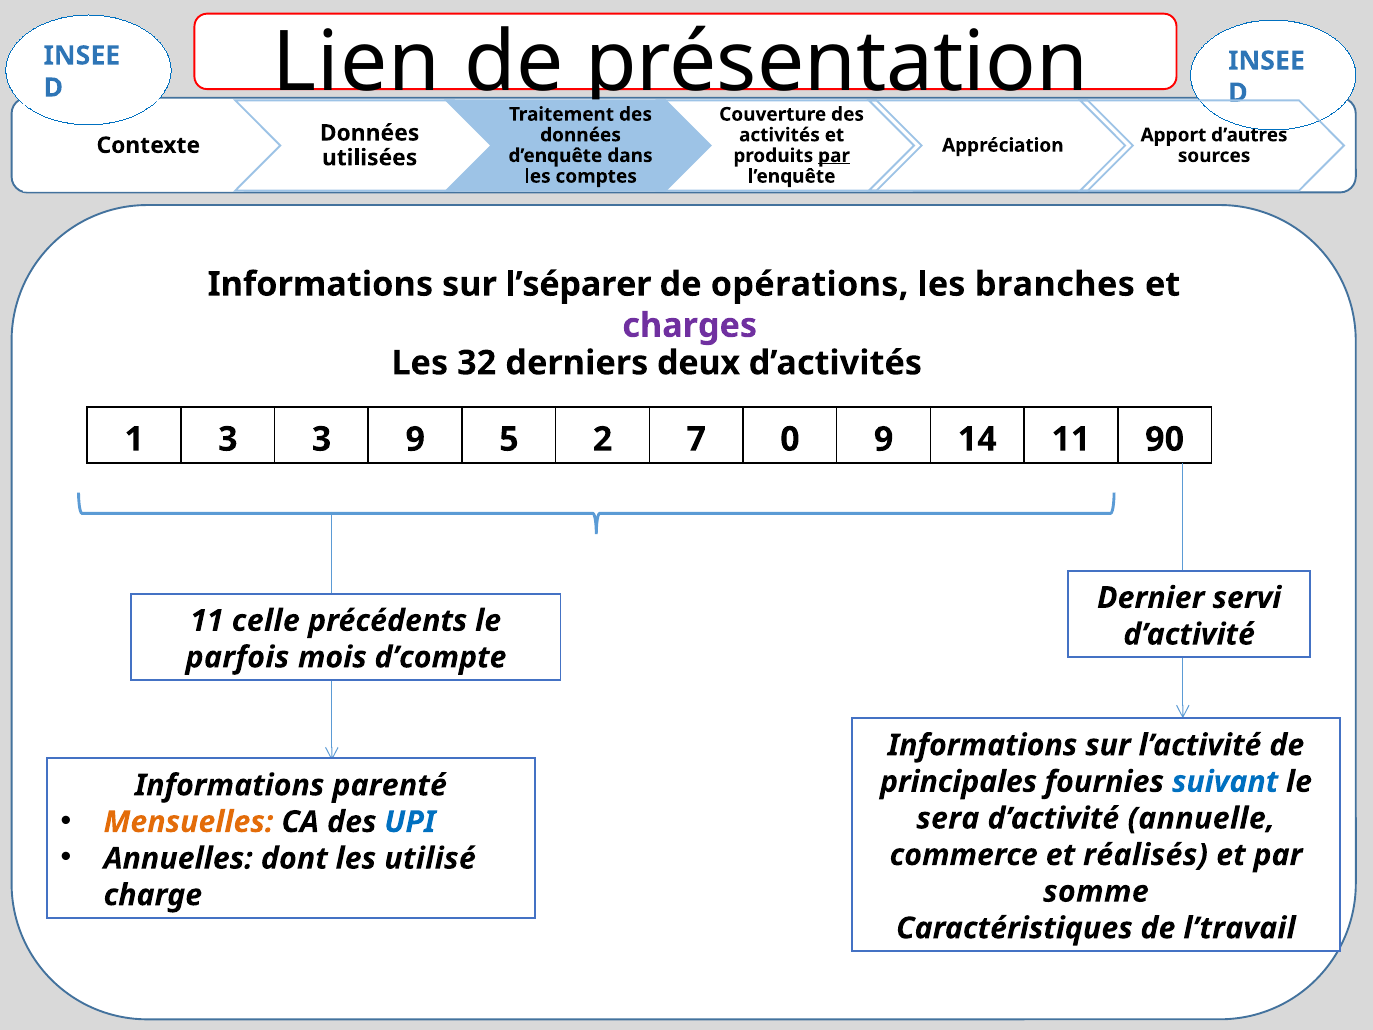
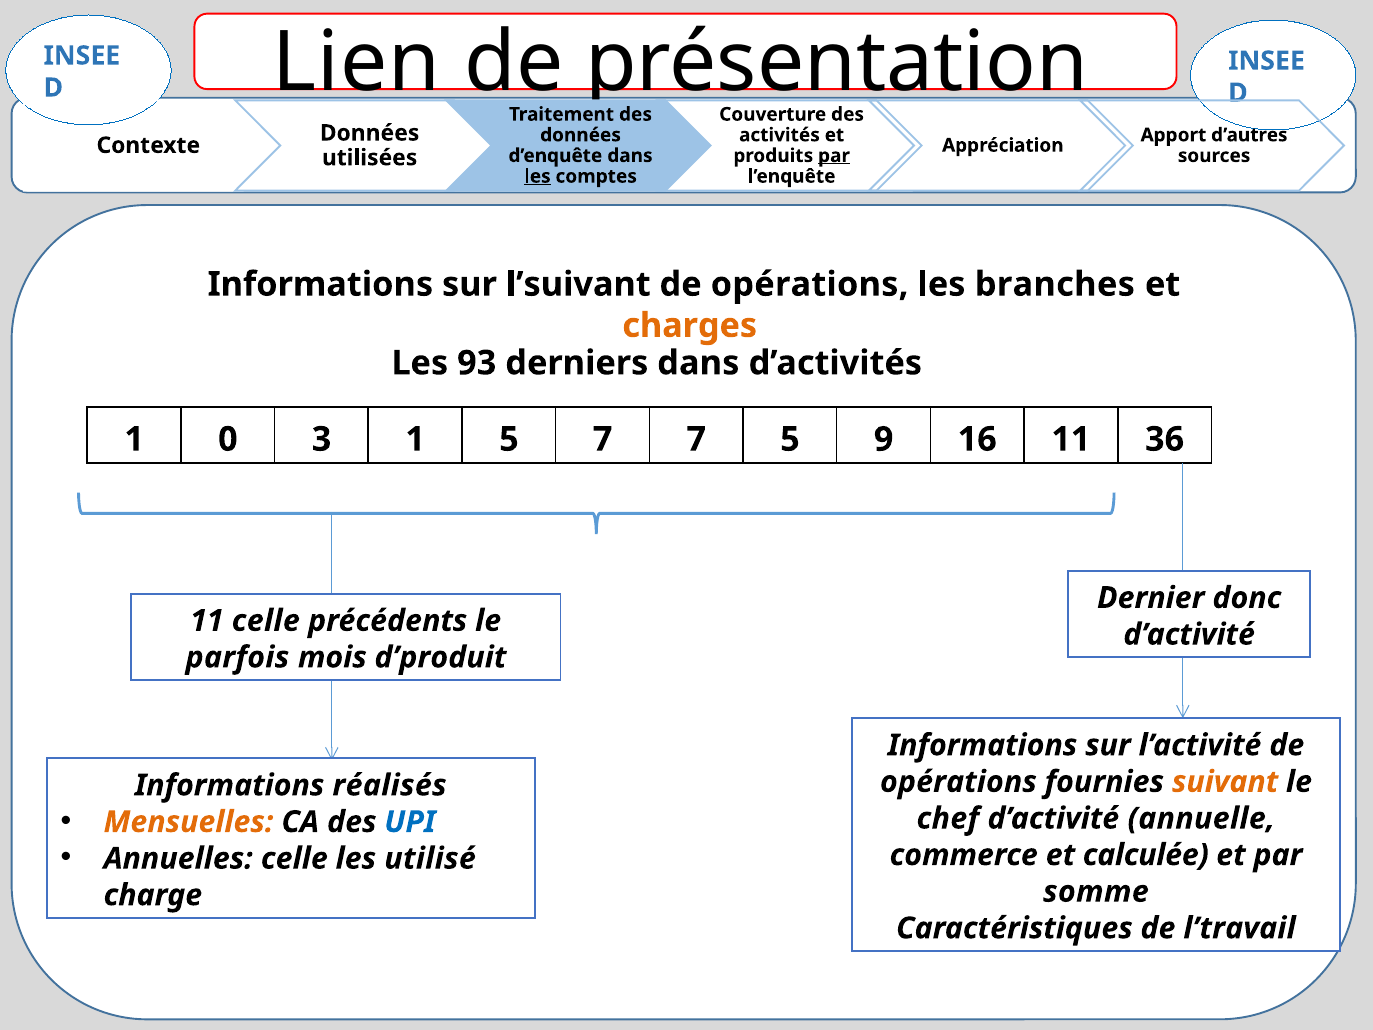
les at (537, 176) underline: none -> present
l’séparer: l’séparer -> l’suivant
charges colour: purple -> orange
32: 32 -> 93
derniers deux: deux -> dans
1 3: 3 -> 0
3 9: 9 -> 1
5 2: 2 -> 7
7 0: 0 -> 5
14: 14 -> 16
90: 90 -> 36
servi: servi -> donc
d’compte: d’compte -> d’produit
principales at (959, 782): principales -> opérations
suivant colour: blue -> orange
parenté: parenté -> réalisés
sera: sera -> chef
Annuelles dont: dont -> celle
réalisés: réalisés -> calculée
